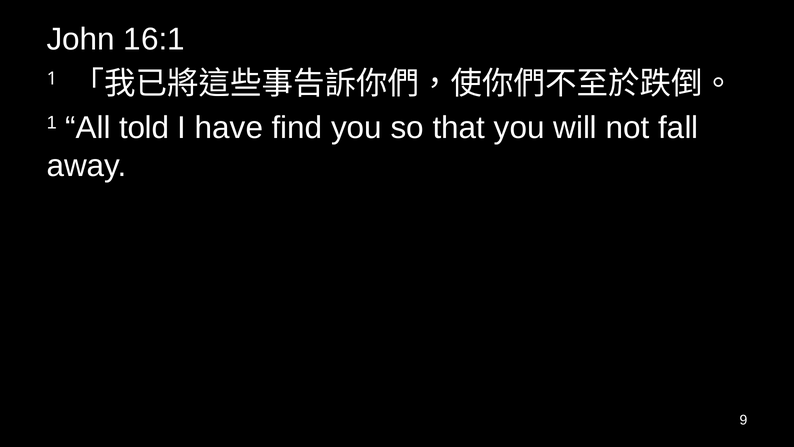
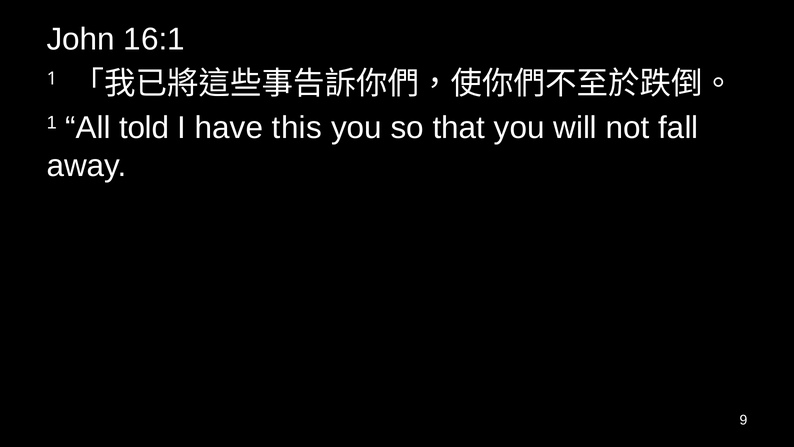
find: find -> this
